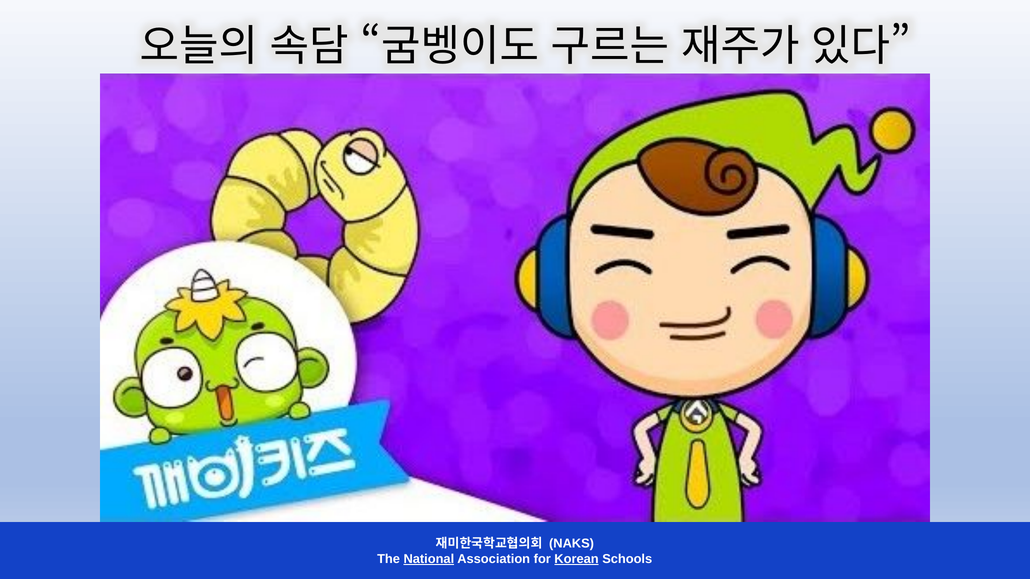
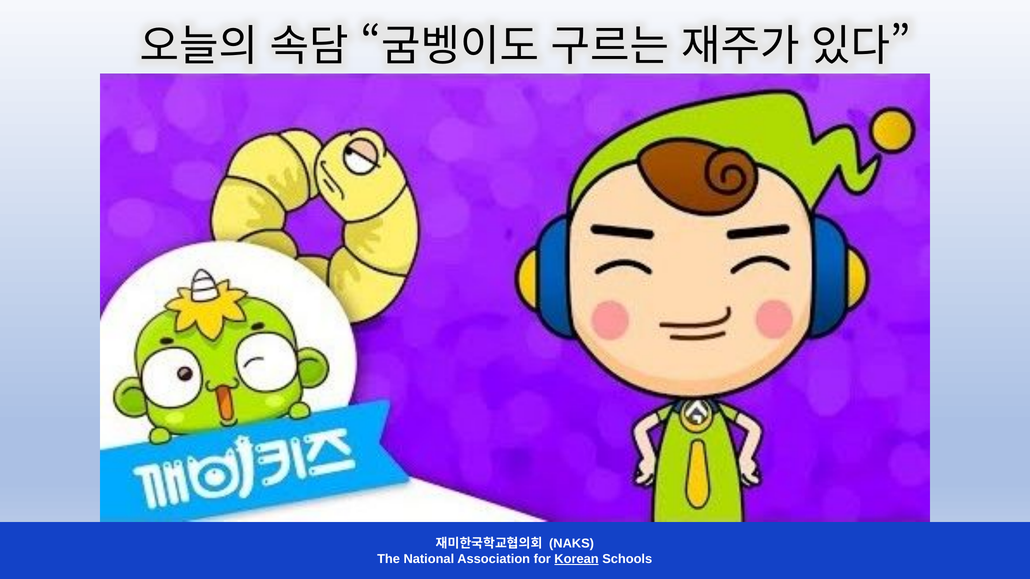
National underline: present -> none
